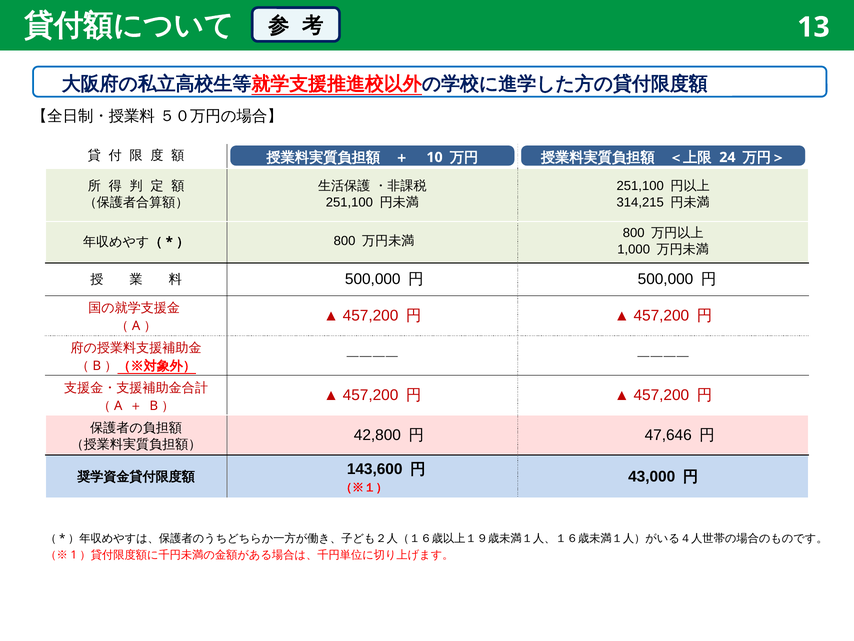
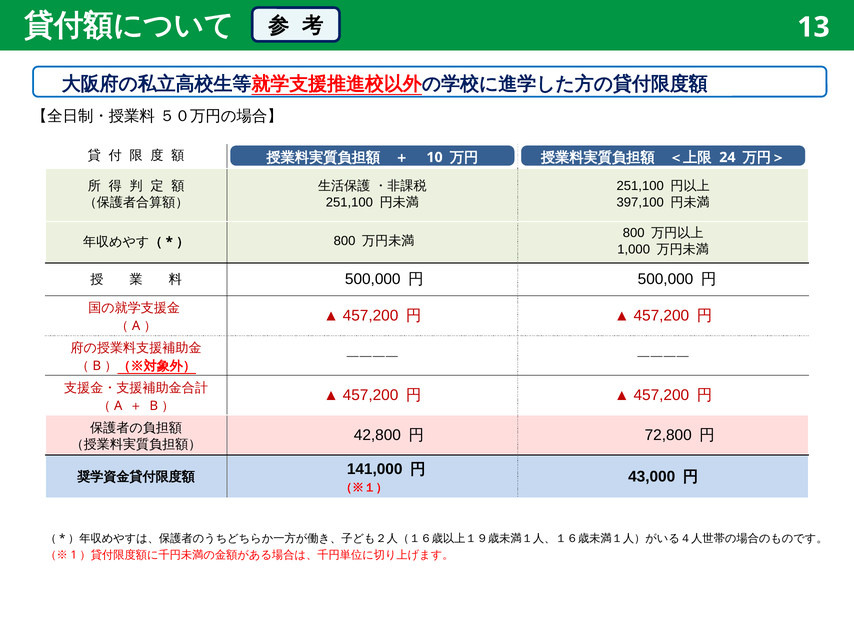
314,215: 314,215 -> 397,100
47,646: 47,646 -> 72,800
143,600: 143,600 -> 141,000
